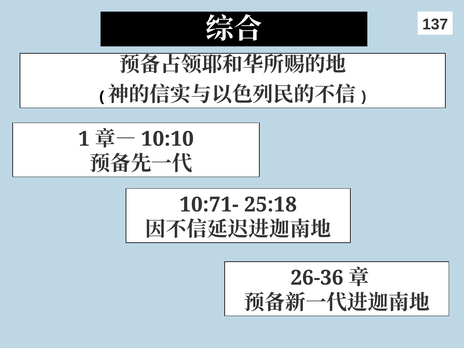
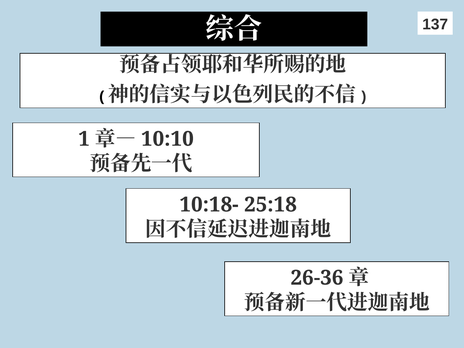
10:71-: 10:71- -> 10:18-
